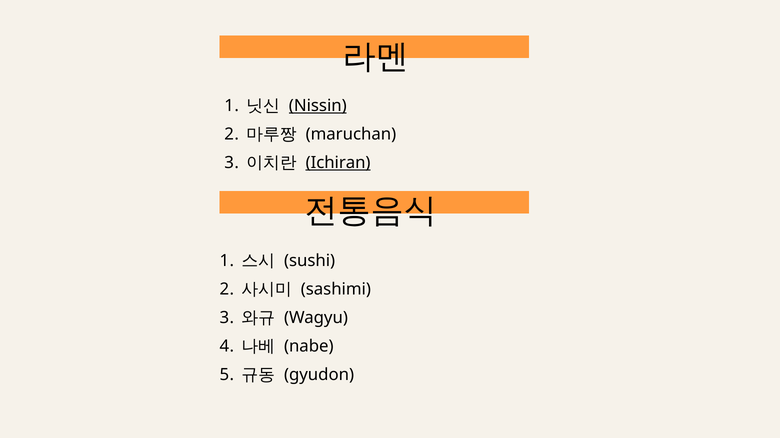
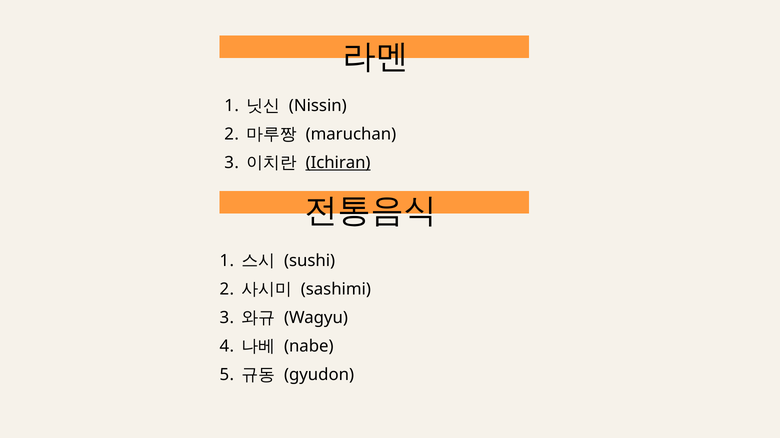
Nissin underline: present -> none
